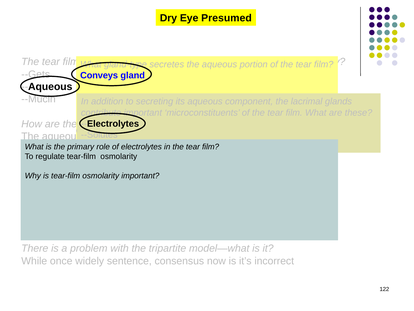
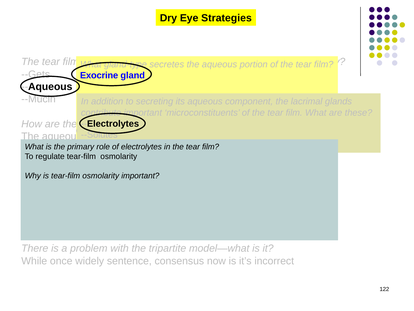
Presumed: Presumed -> Strategies
Conveys: Conveys -> Exocrine
